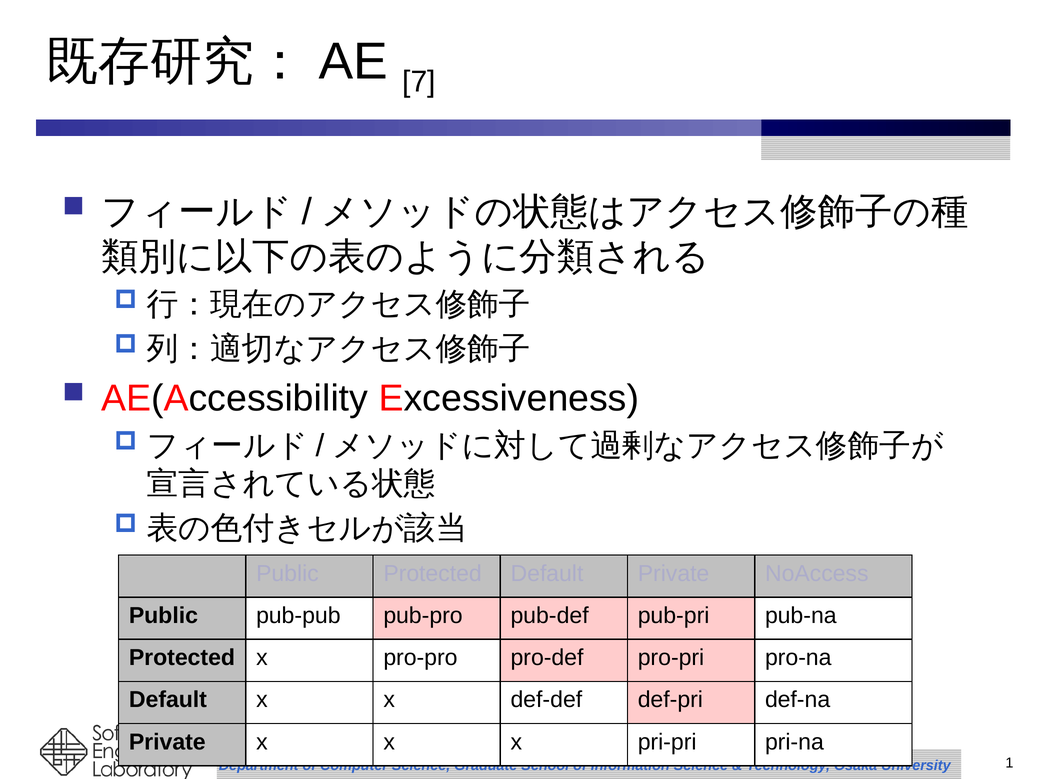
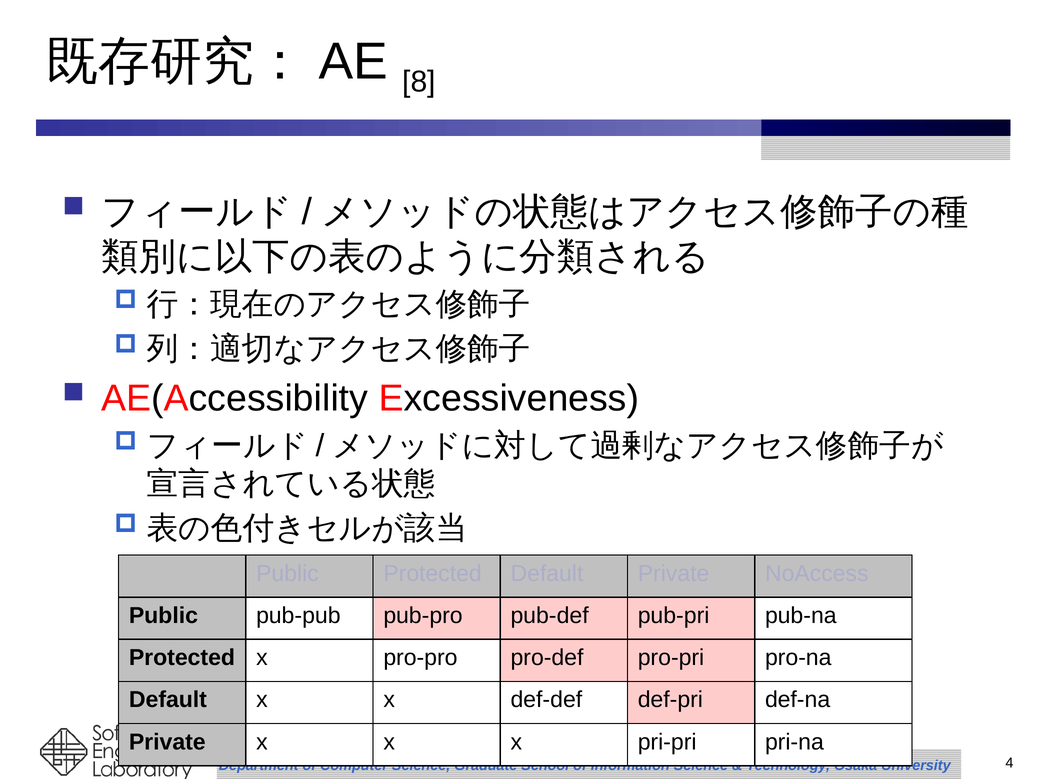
7: 7 -> 8
1: 1 -> 4
